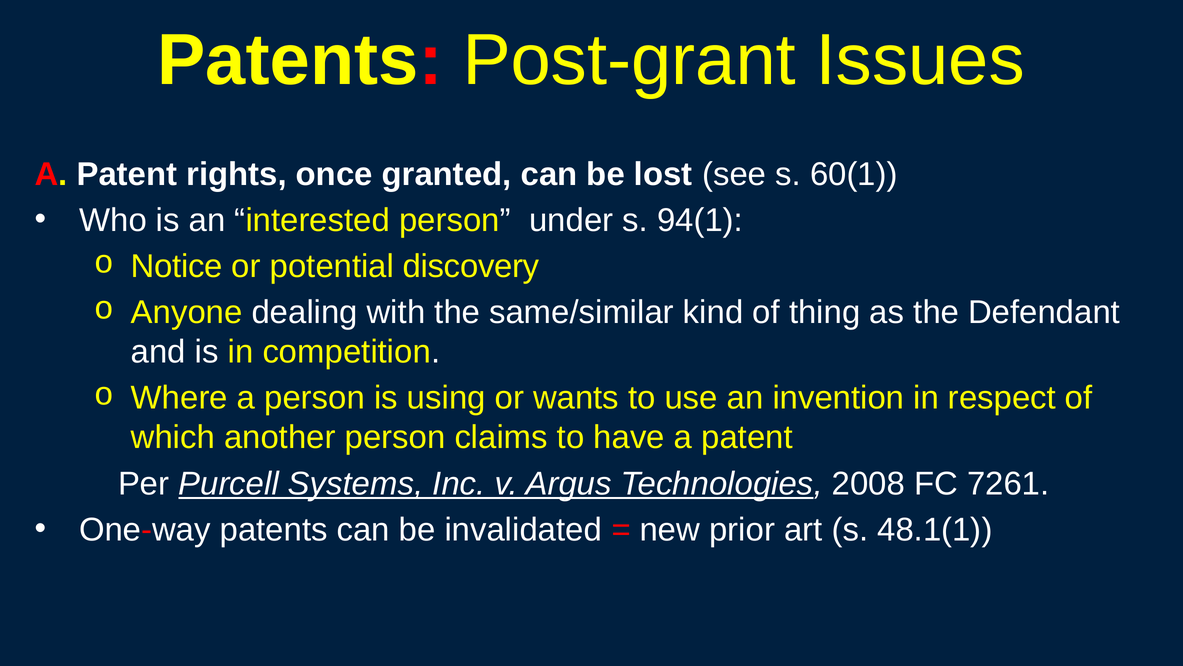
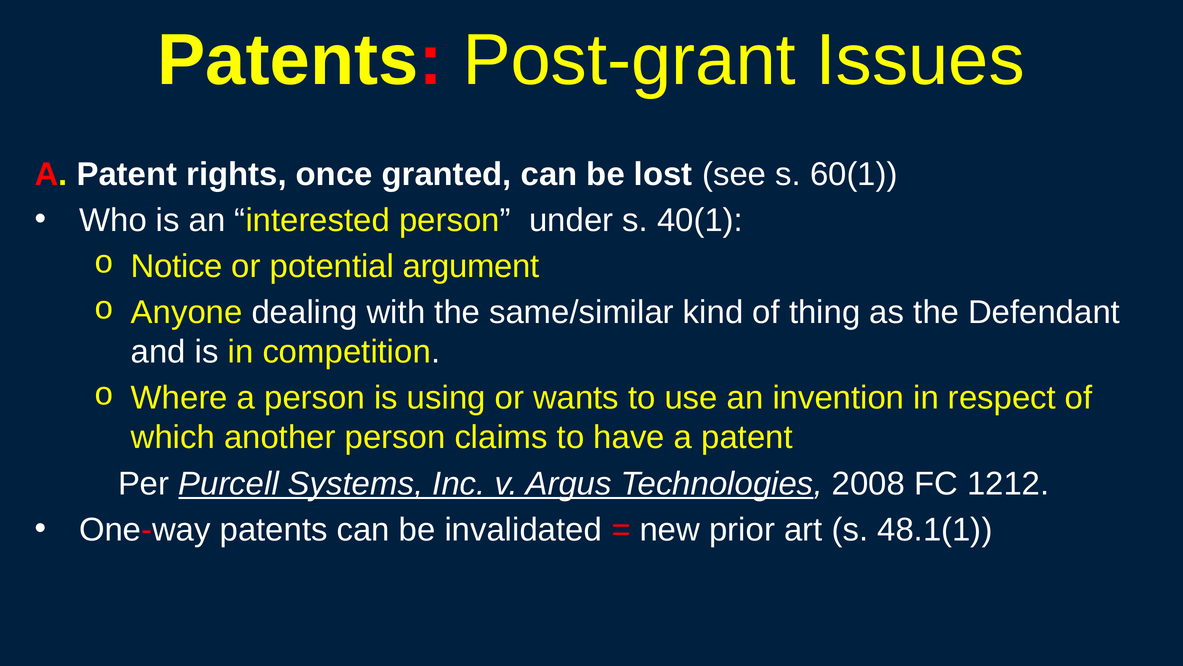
94(1: 94(1 -> 40(1
discovery: discovery -> argument
7261: 7261 -> 1212
